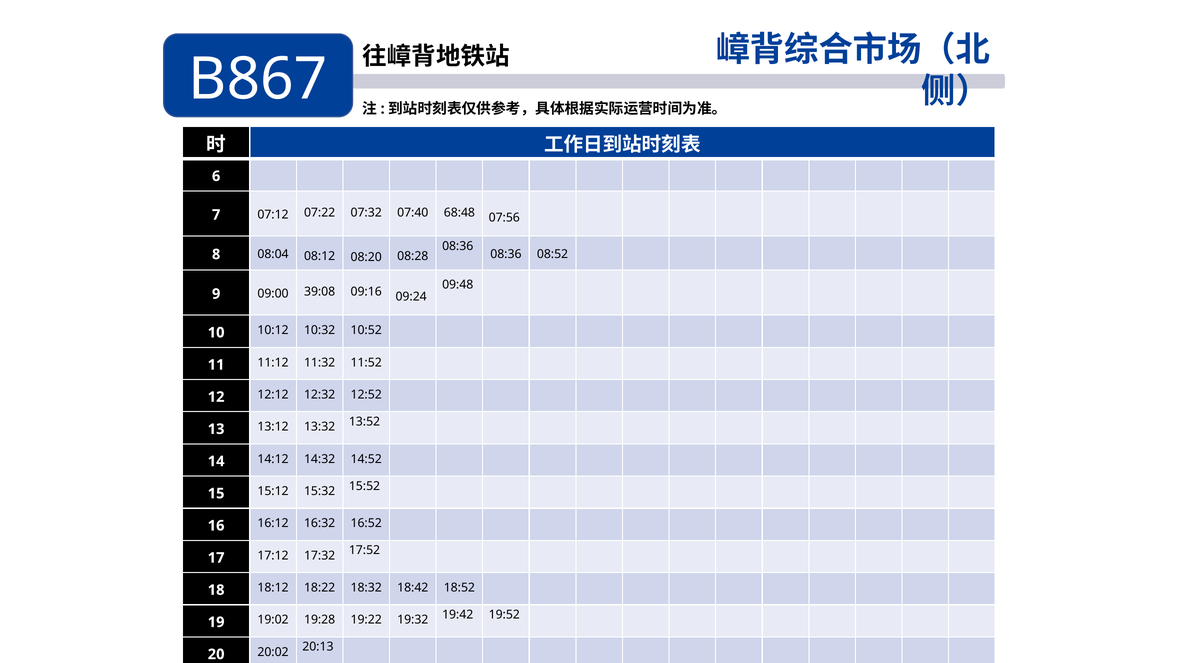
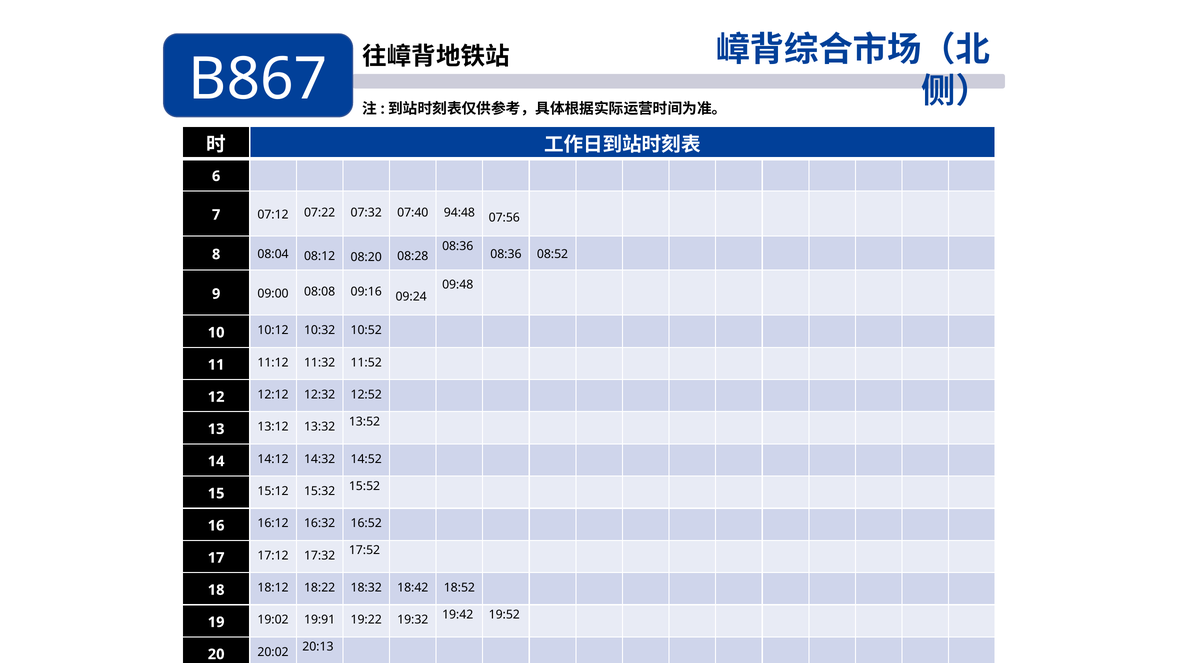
68:48: 68:48 -> 94:48
39:08: 39:08 -> 08:08
19:28: 19:28 -> 19:91
